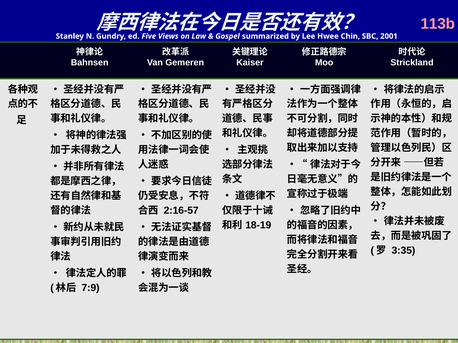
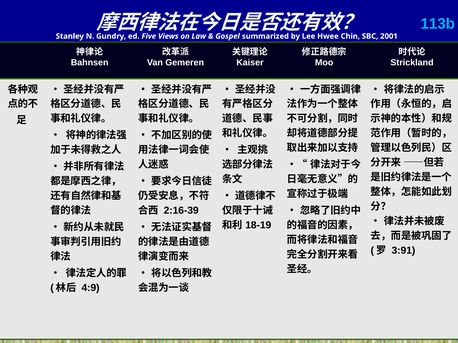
113b colour: pink -> light blue
2:16-57: 2:16-57 -> 2:16-39
3:35: 3:35 -> 3:91
7:9: 7:9 -> 4:9
